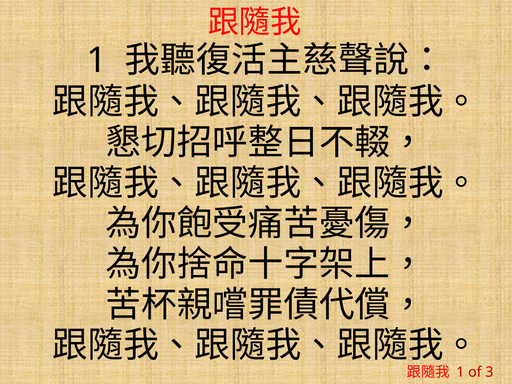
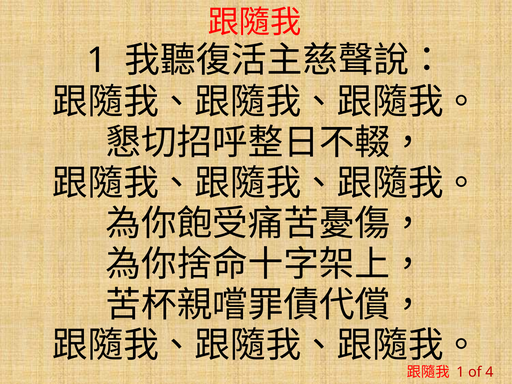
3: 3 -> 4
